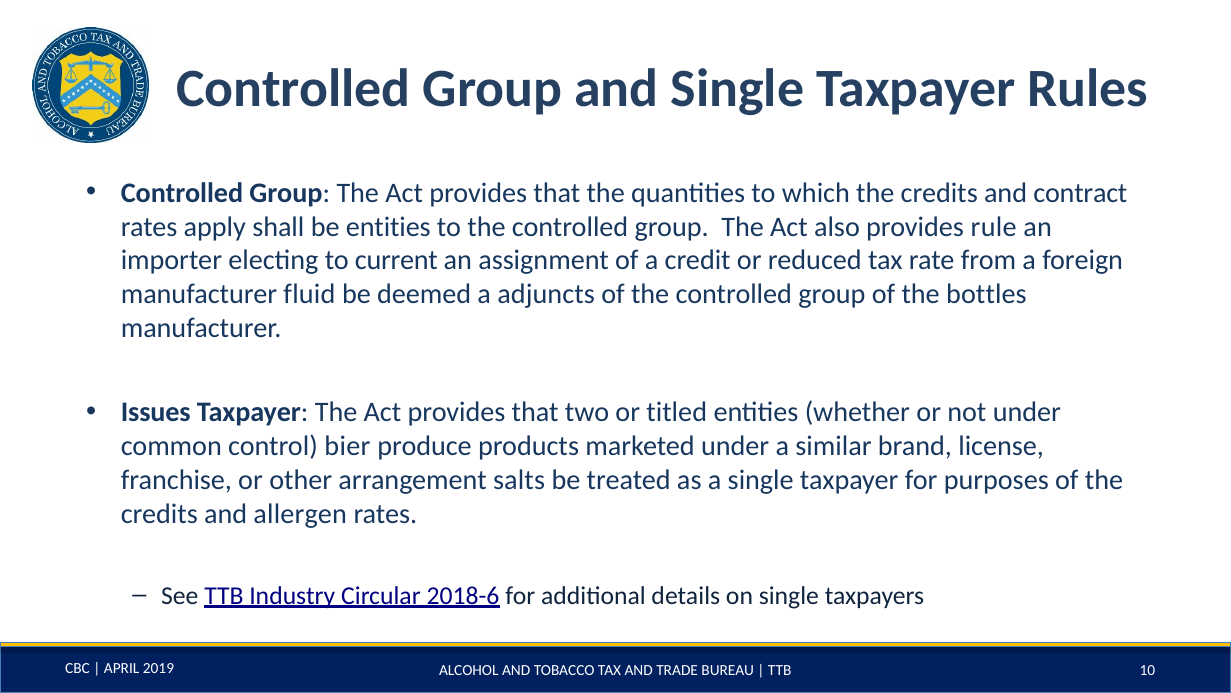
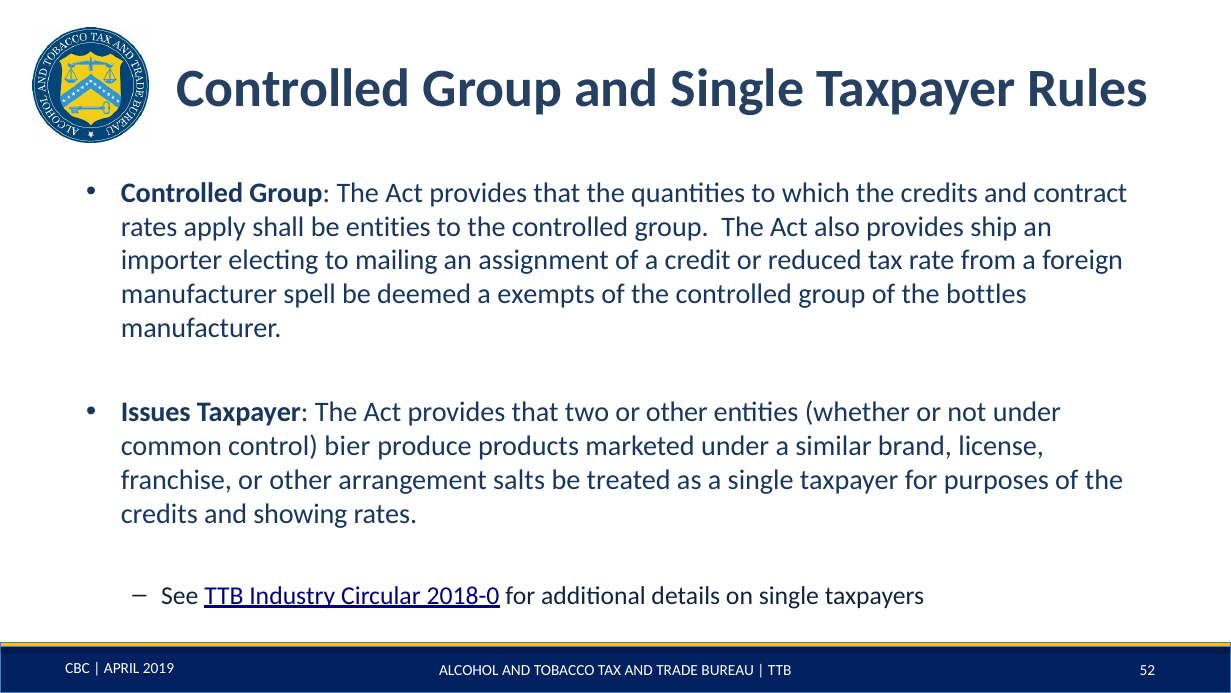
rule: rule -> ship
current: current -> mailing
fluid: fluid -> spell
adjuncts: adjuncts -> exempts
two or titled: titled -> other
allergen: allergen -> showing
2018-6: 2018-6 -> 2018-0
10: 10 -> 52
